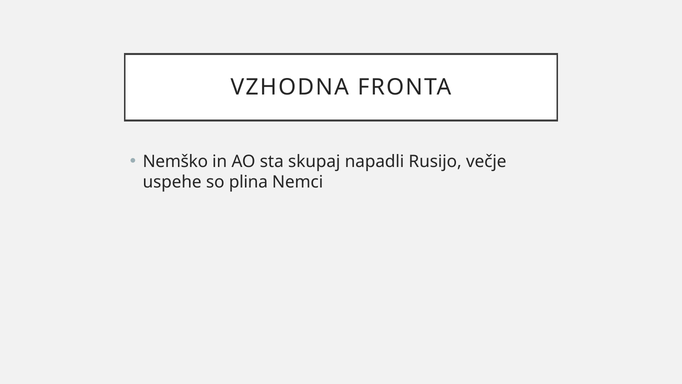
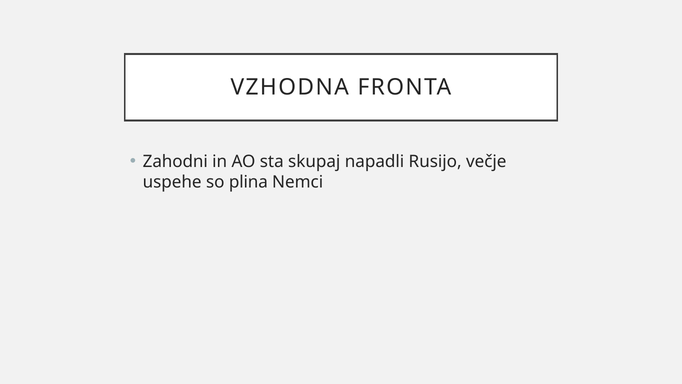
Nemško: Nemško -> Zahodni
